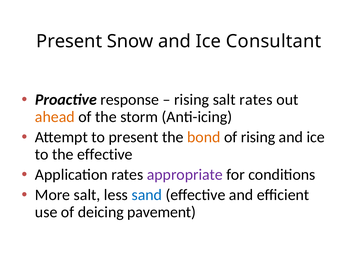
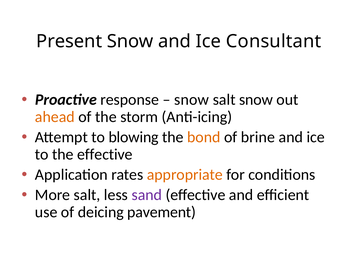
rising at (192, 100): rising -> snow
salt rates: rates -> snow
to present: present -> blowing
of rising: rising -> brine
appropriate colour: purple -> orange
sand colour: blue -> purple
